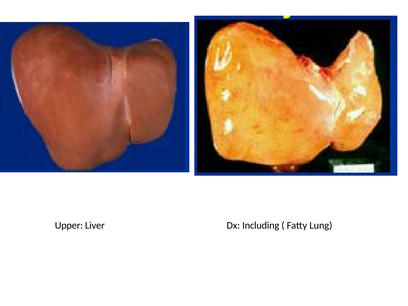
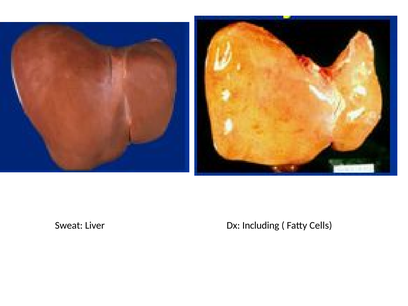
Upper: Upper -> Sweat
Lung: Lung -> Cells
